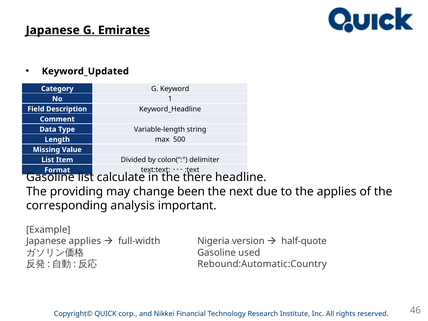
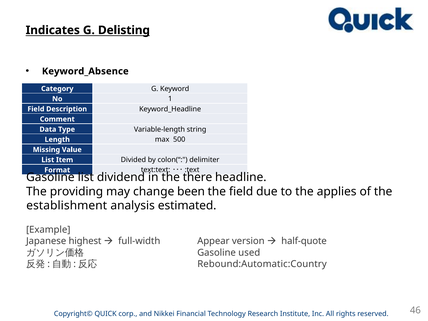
Japanese at (53, 30): Japanese -> Indicates
Emirates: Emirates -> Delisting
Keyword_Updated: Keyword_Updated -> Keyword_Absence
calculate: calculate -> dividend
the next: next -> field
corresponding: corresponding -> establishment
important: important -> estimated
Japanese applies: applies -> highest
Nigeria: Nigeria -> Appear
